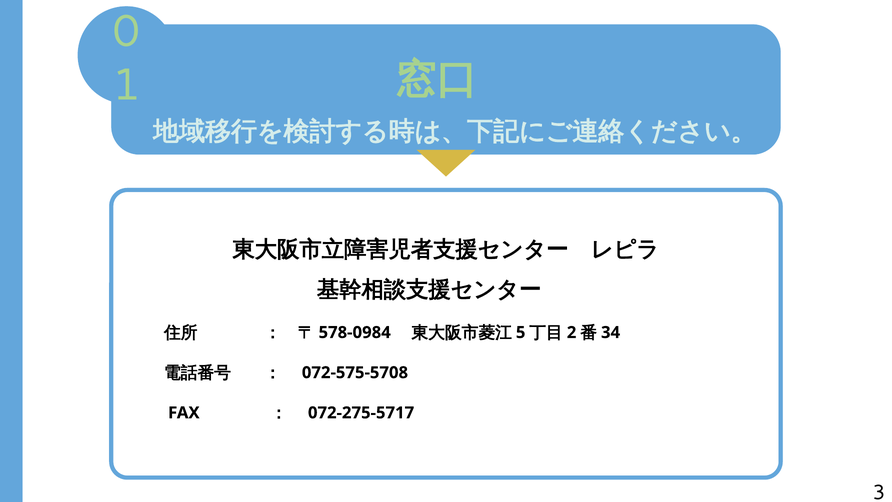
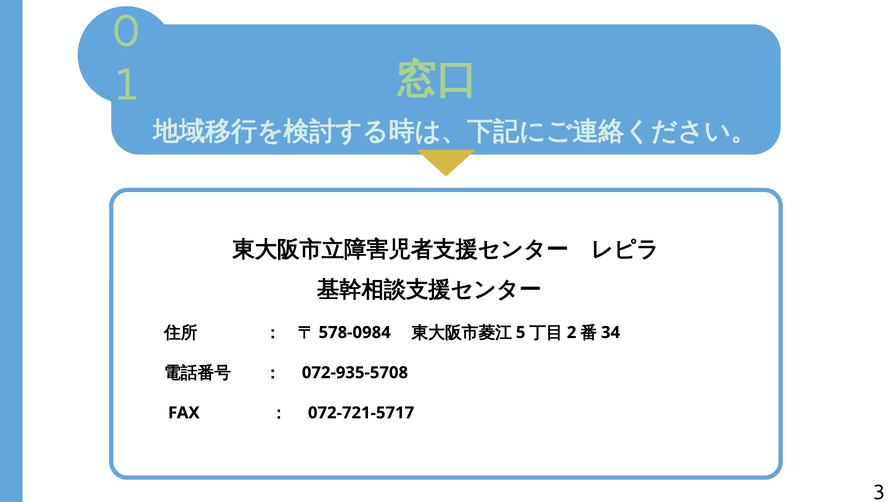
072-575-5708: 072-575-5708 -> 072-935-5708
072-275-5717: 072-275-5717 -> 072-721-5717
